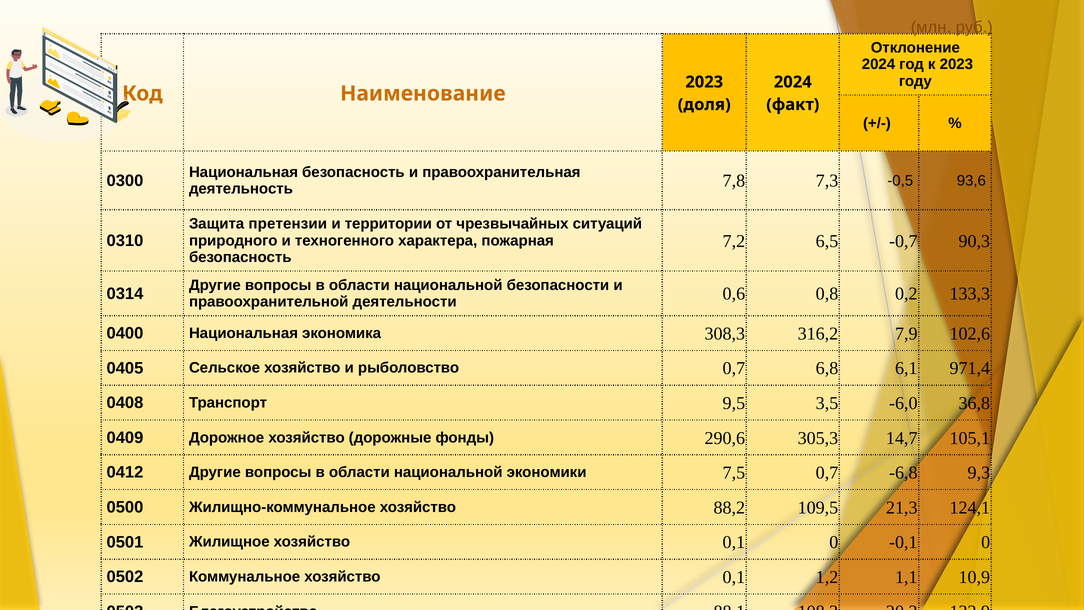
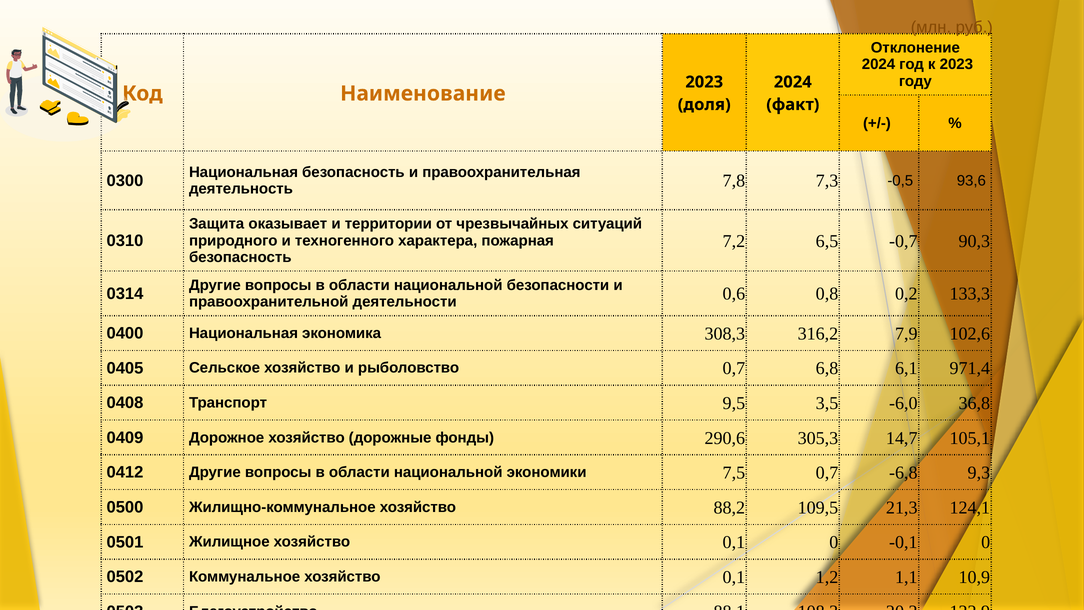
претензии: претензии -> оказывает
